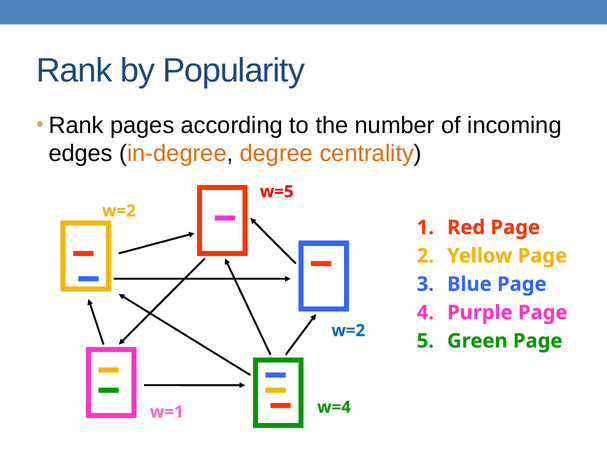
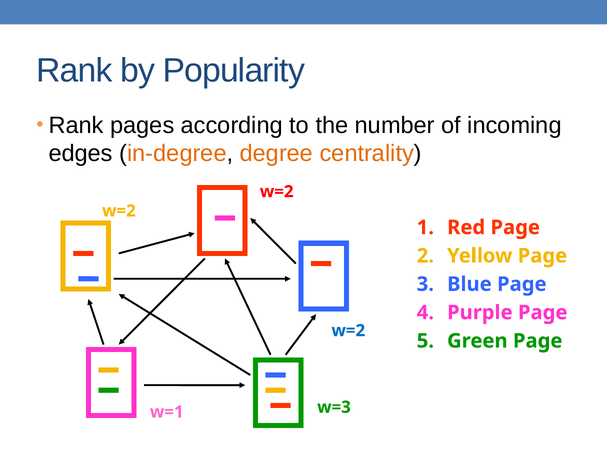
w=5 at (277, 191): w=5 -> w=2
w=4: w=4 -> w=3
